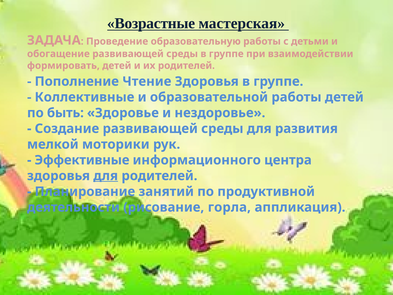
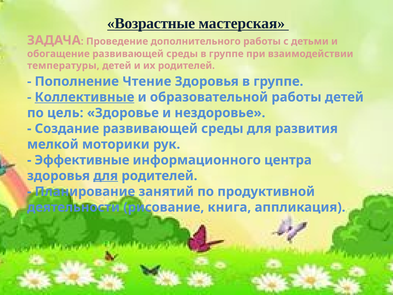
образовательную: образовательную -> дополнительного
формировать: формировать -> температуры
Коллективные underline: none -> present
быть: быть -> цель
горла: горла -> книга
